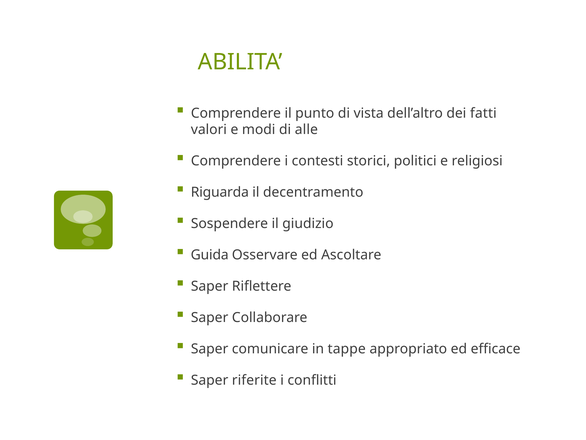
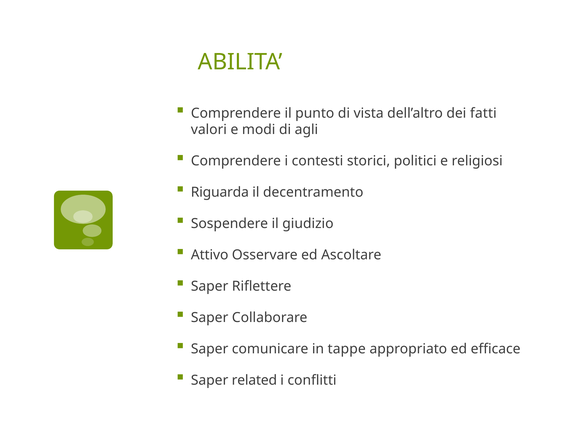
alle: alle -> agli
Guida: Guida -> Attivo
riferite: riferite -> related
